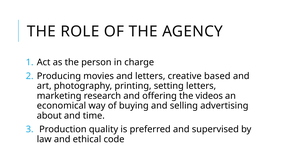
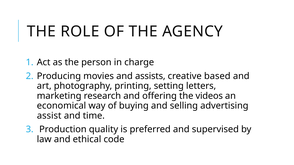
and letters: letters -> assists
about: about -> assist
